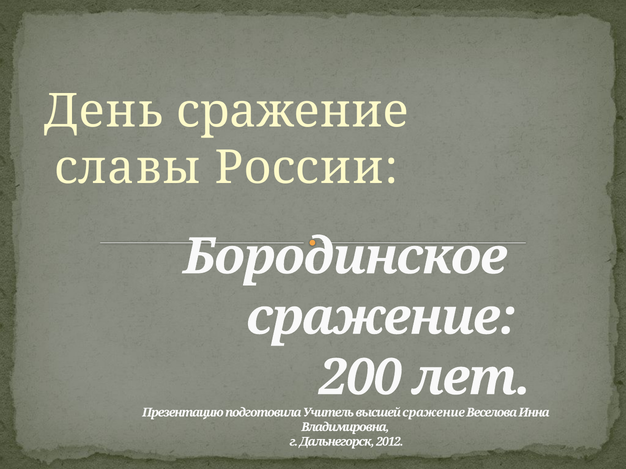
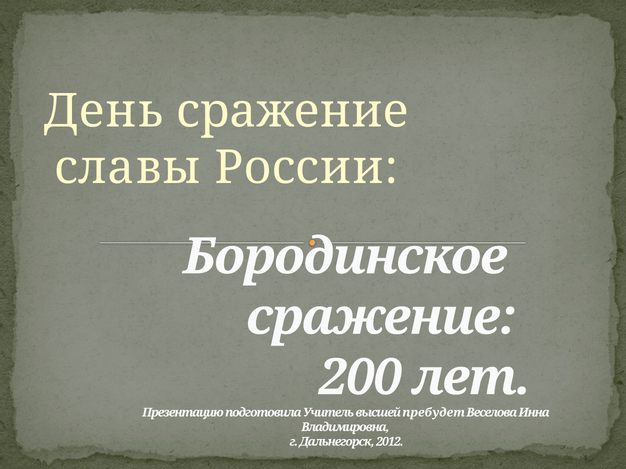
сражение at (434, 413): сражение -> пребудет
